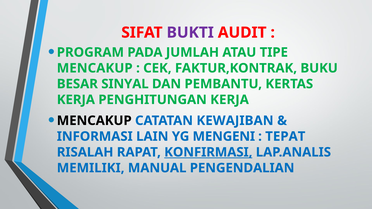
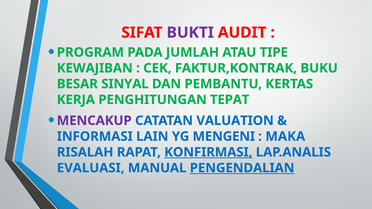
MENCAKUP at (95, 68): MENCAKUP -> KEWAJIBAN
PENGHITUNGAN KERJA: KERJA -> TEPAT
MENCAKUP at (94, 121) colour: black -> purple
KEWAJIBAN: KEWAJIBAN -> VALUATION
TEPAT: TEPAT -> MAKA
MEMILIKI: MEMILIKI -> EVALUASI
PENGENDALIAN underline: none -> present
